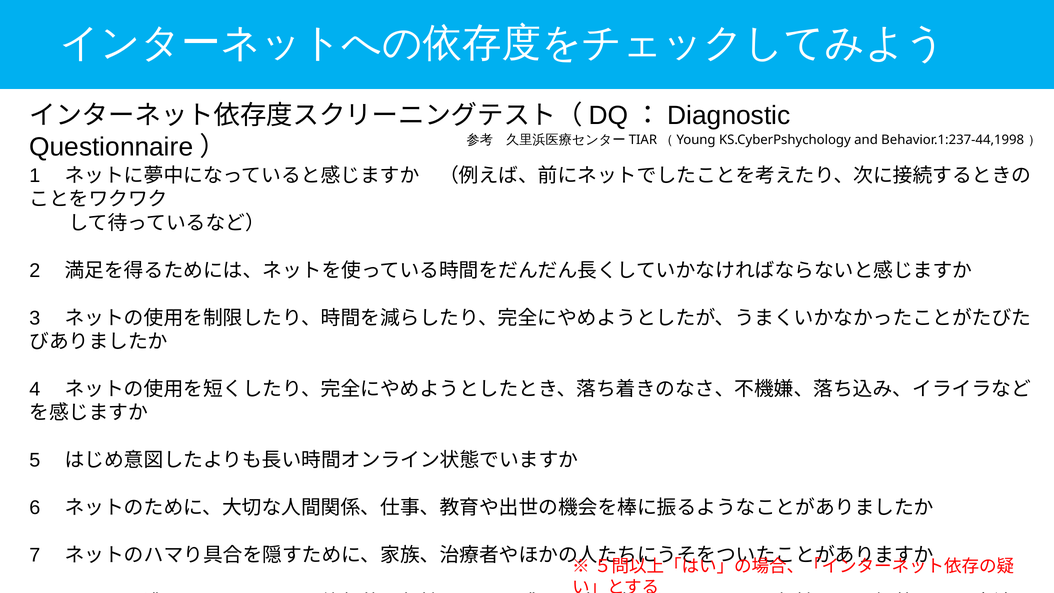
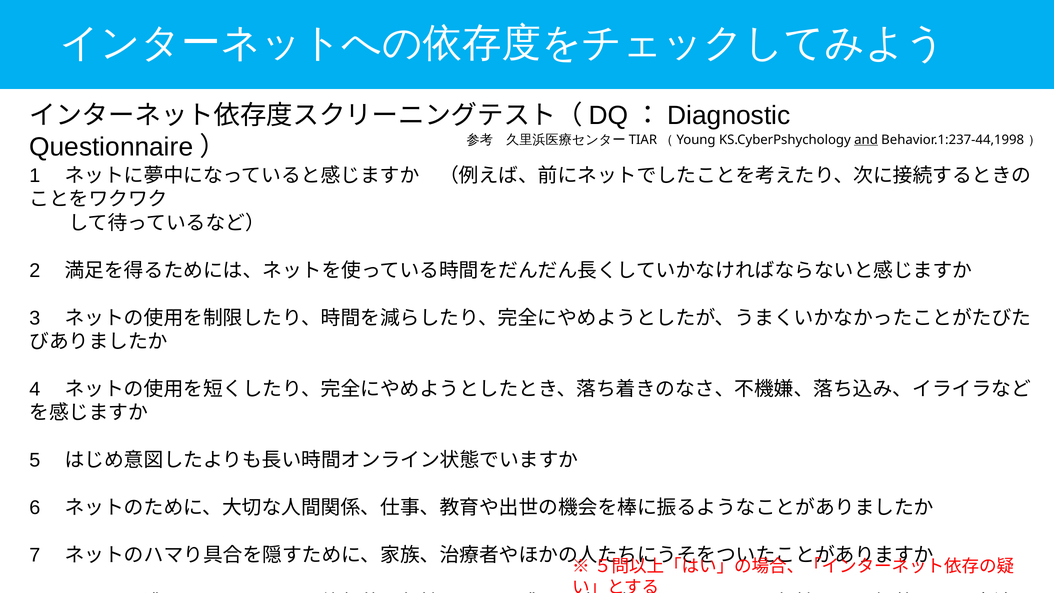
and underline: none -> present
